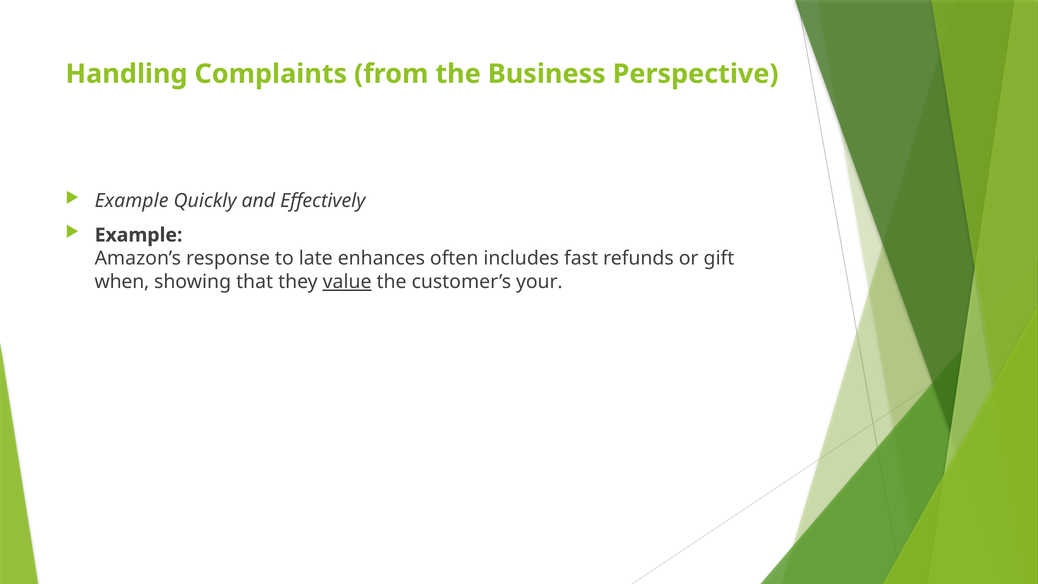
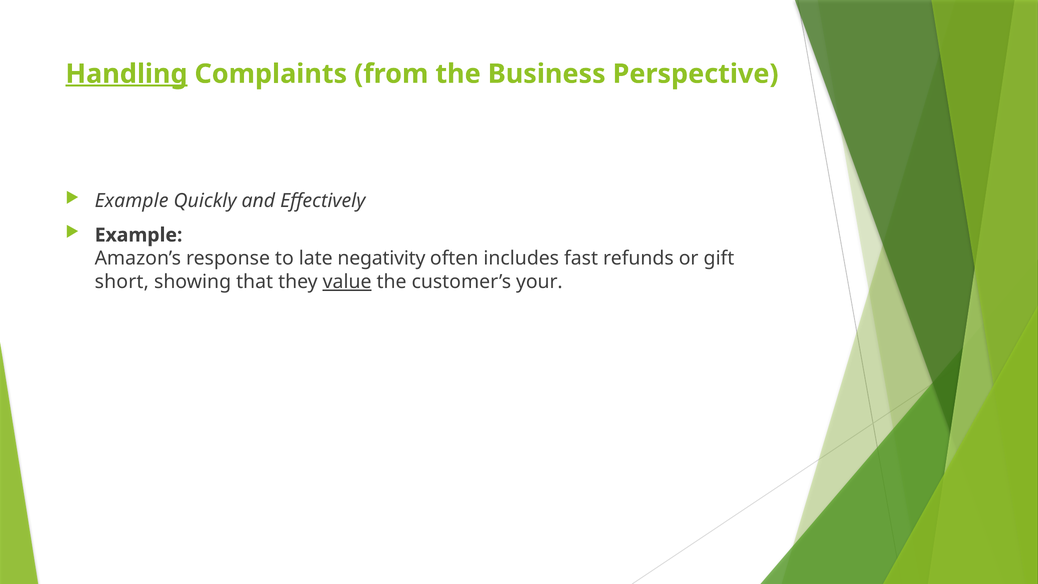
Handling underline: none -> present
enhances: enhances -> negativity
when: when -> short
